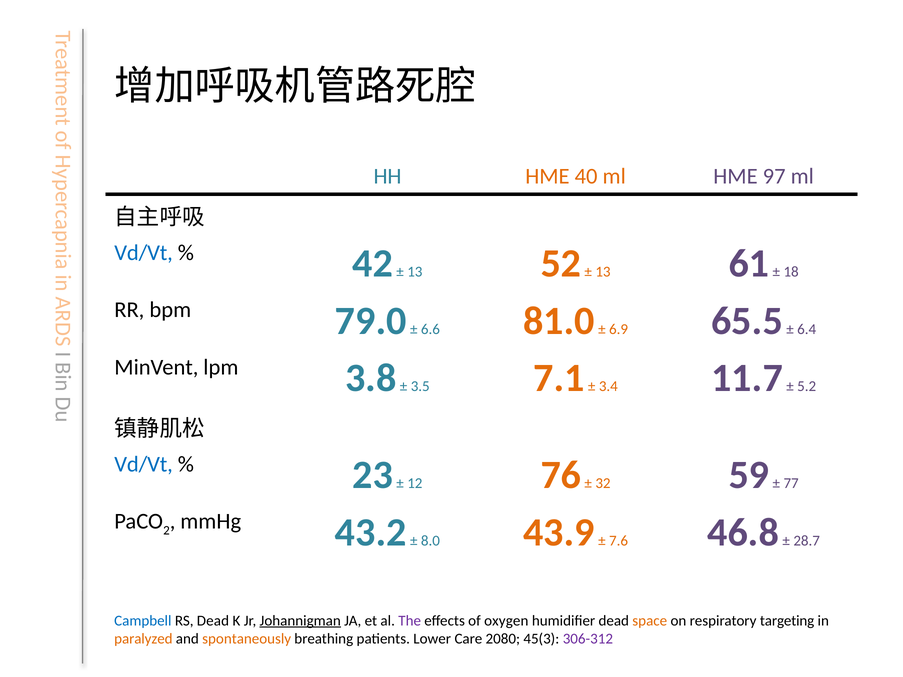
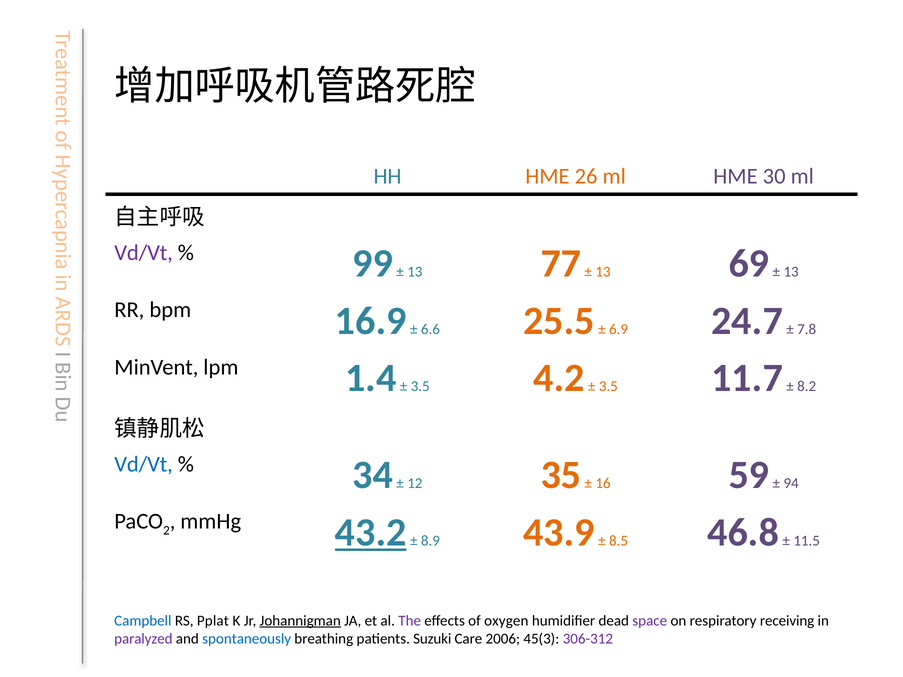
40: 40 -> 26
97: 97 -> 30
Vd/Vt at (144, 253) colour: blue -> purple
42: 42 -> 99
52: 52 -> 77
61: 61 -> 69
18 at (791, 272): 18 -> 13
79.0: 79.0 -> 16.9
81.0: 81.0 -> 25.5
65.5: 65.5 -> 24.7
6.4: 6.4 -> 7.8
3.8: 3.8 -> 1.4
7.1: 7.1 -> 4.2
3.4 at (608, 386): 3.4 -> 3.5
5.2: 5.2 -> 8.2
23: 23 -> 34
76: 76 -> 35
32: 32 -> 16
77: 77 -> 94
43.2 underline: none -> present
8.0: 8.0 -> 8.9
7.6: 7.6 -> 8.5
28.7: 28.7 -> 11.5
RS Dead: Dead -> Pplat
space colour: orange -> purple
targeting: targeting -> receiving
paralyzed colour: orange -> purple
spontaneously colour: orange -> blue
Lower: Lower -> Suzuki
2080: 2080 -> 2006
